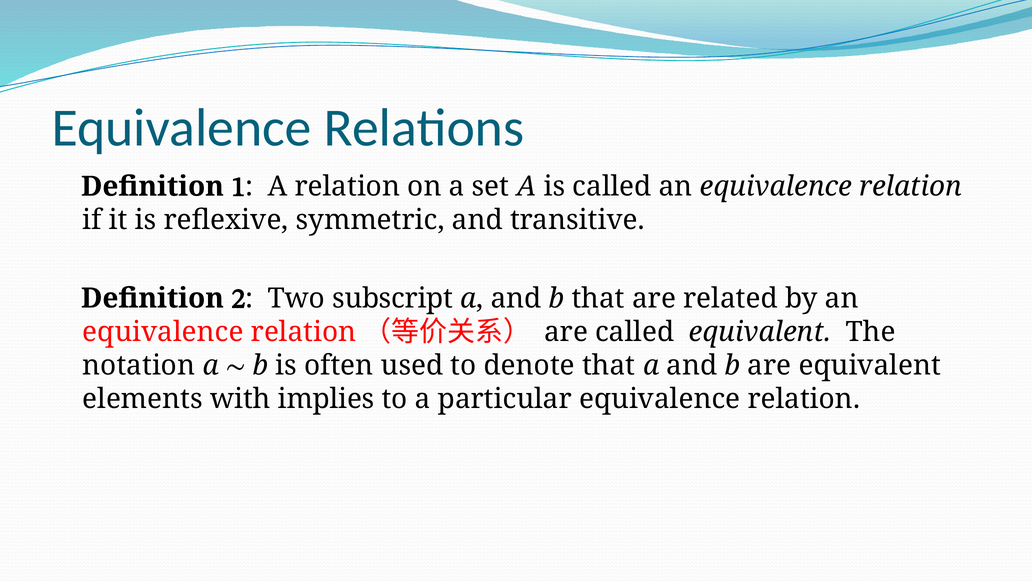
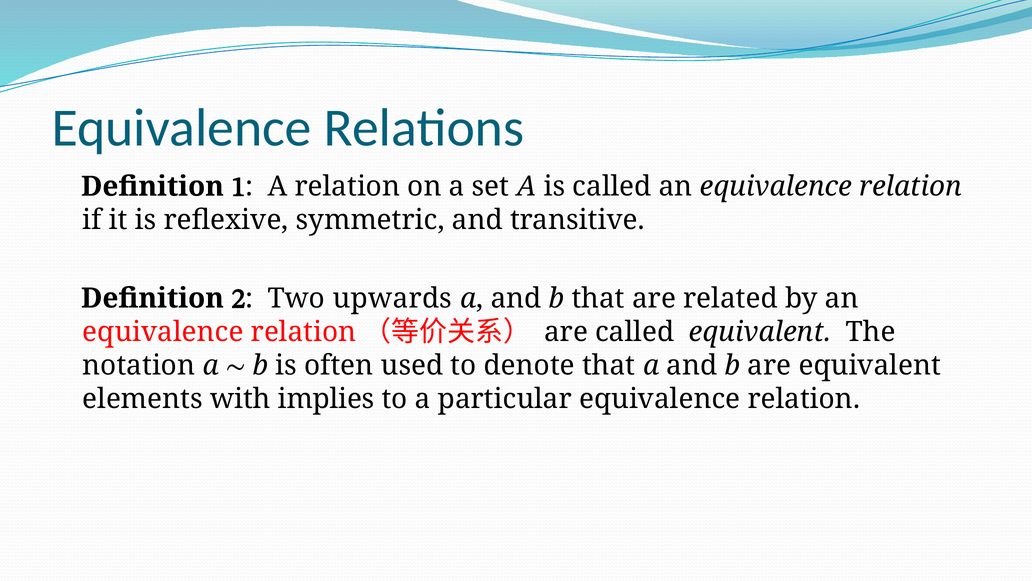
subscript: subscript -> upwards
